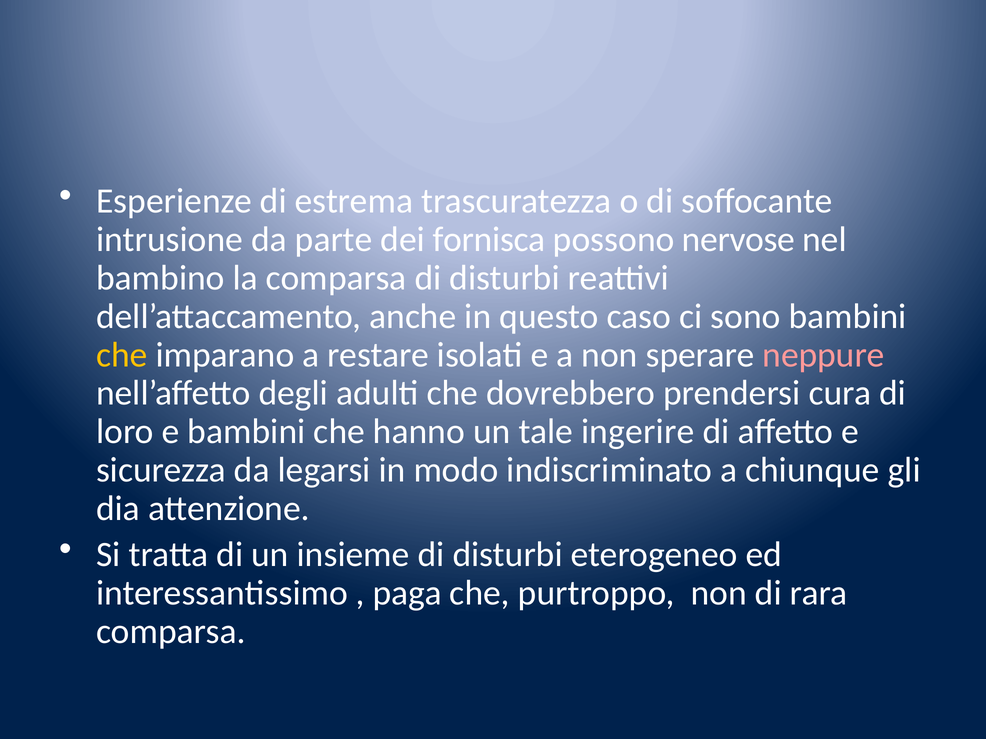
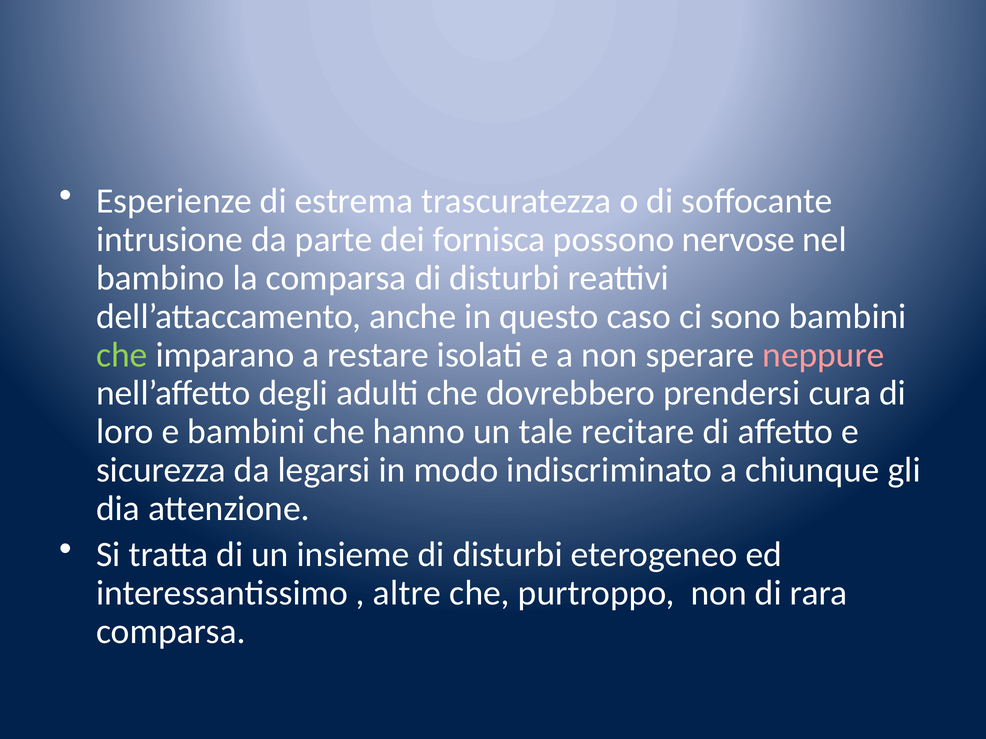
che at (122, 355) colour: yellow -> light green
ingerire: ingerire -> recitare
paga: paga -> altre
